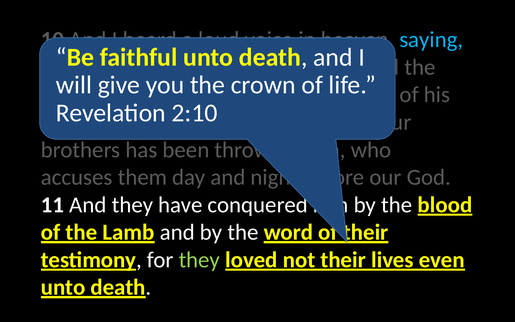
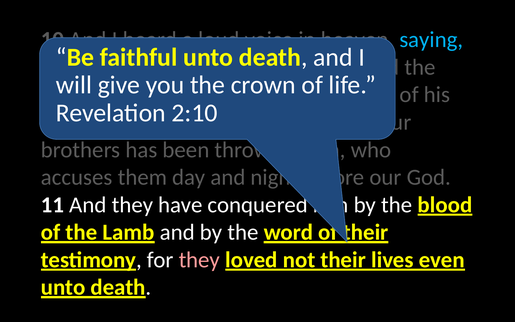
they at (199, 260) colour: light green -> pink
